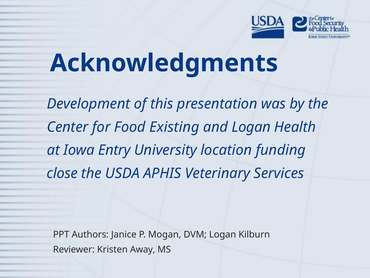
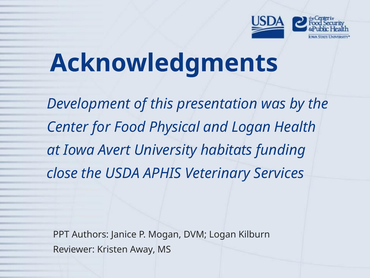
Existing: Existing -> Physical
Entry: Entry -> Avert
location: location -> habitats
